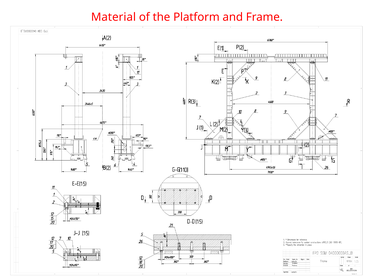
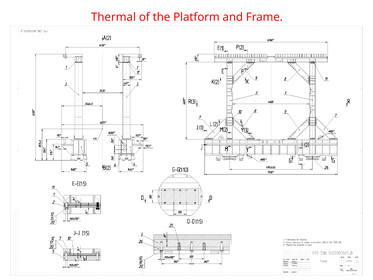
Material: Material -> Thermal
